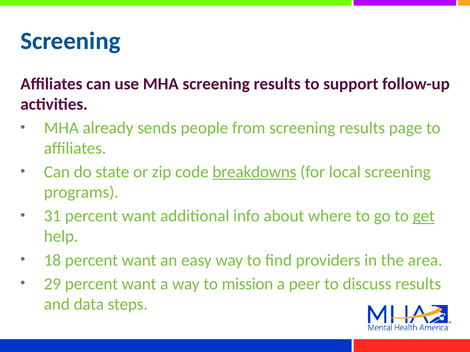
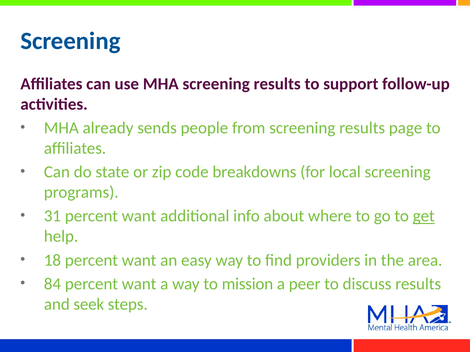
breakdowns underline: present -> none
29: 29 -> 84
data: data -> seek
